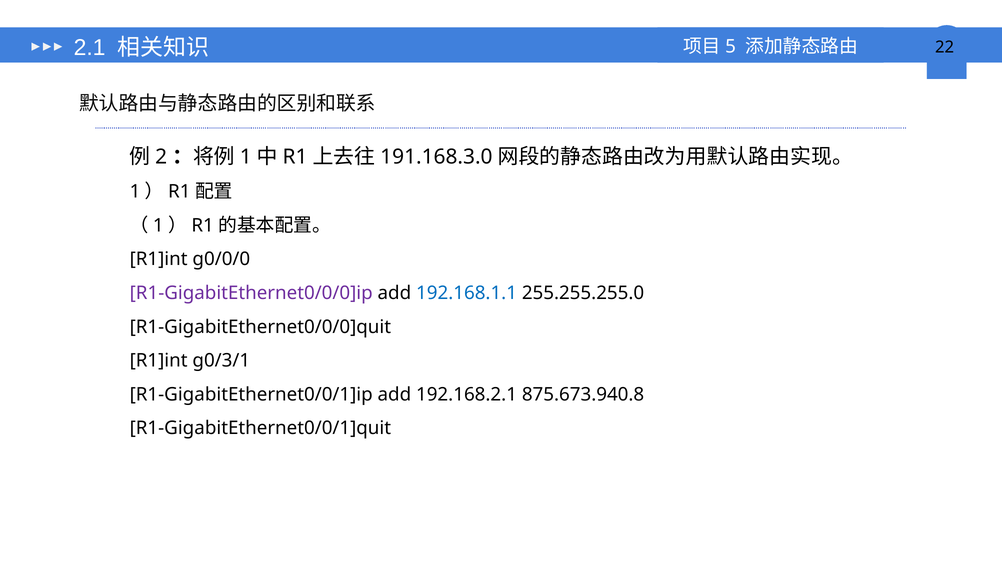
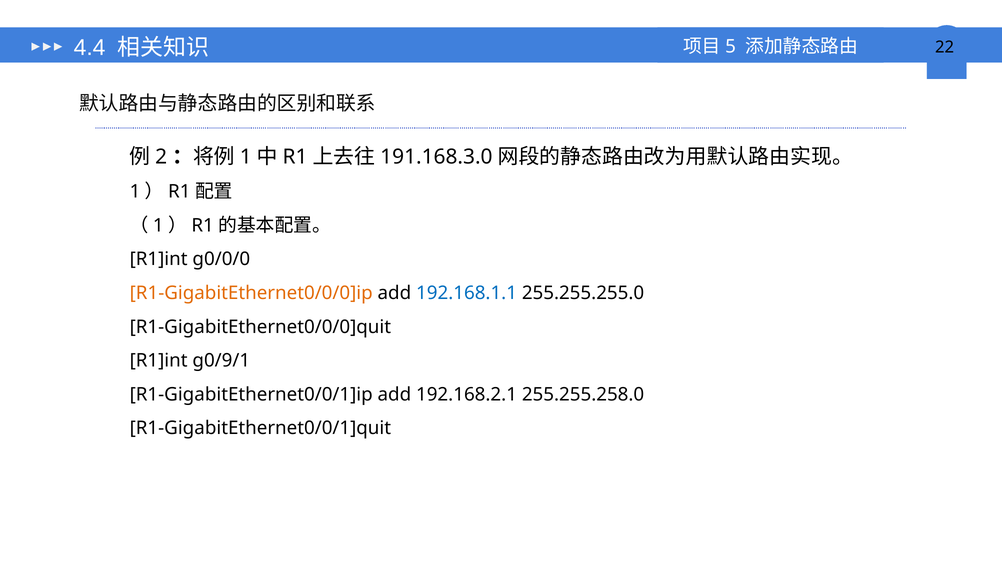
2.1: 2.1 -> 4.4
R1-GigabitEthernet0/0/0]ip colour: purple -> orange
g0/3/1: g0/3/1 -> g0/9/1
875.673.940.8: 875.673.940.8 -> 255.255.258.0
